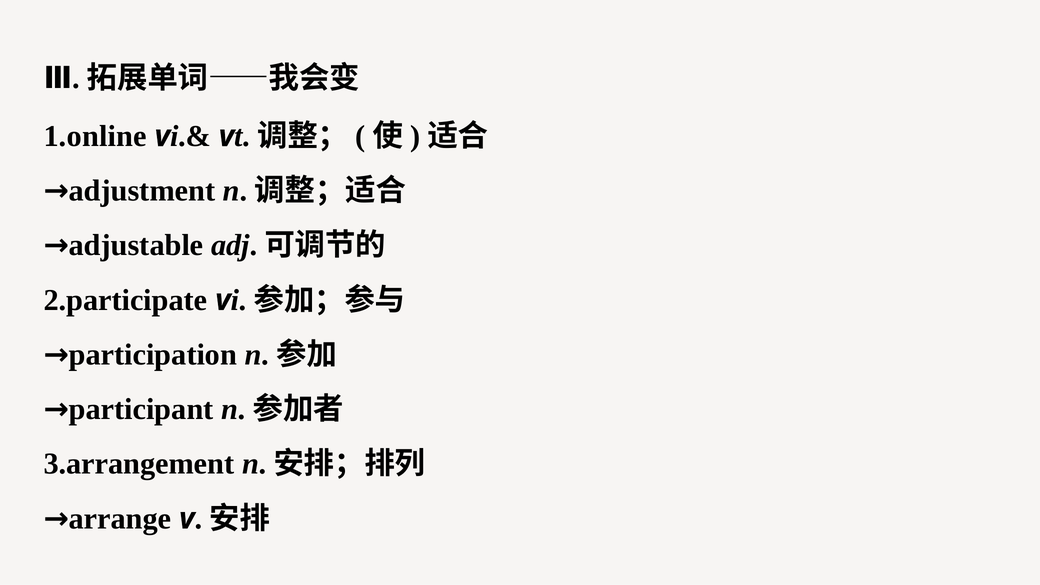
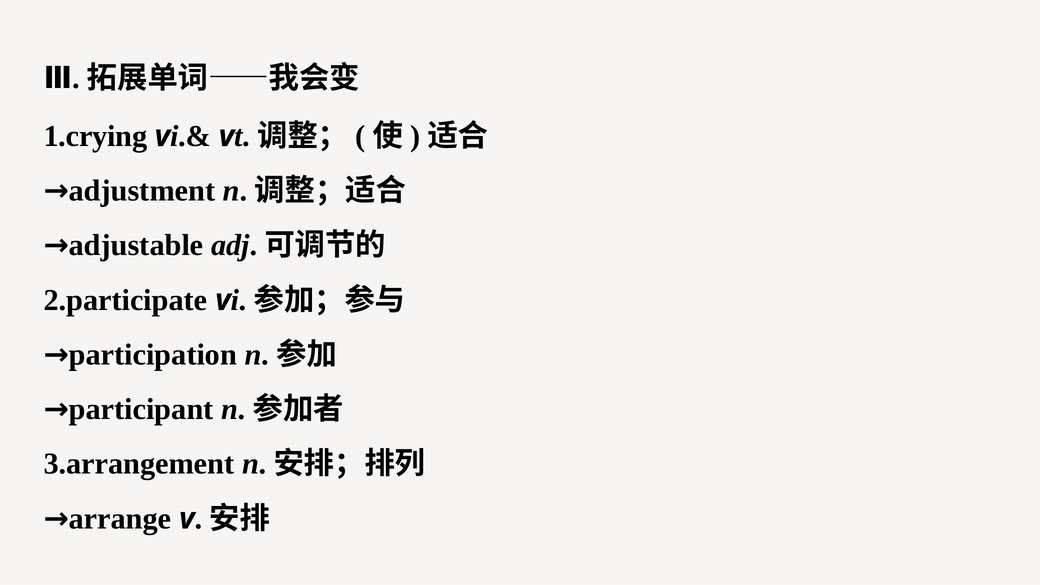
1.online: 1.online -> 1.crying
